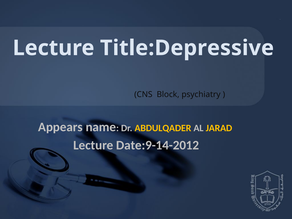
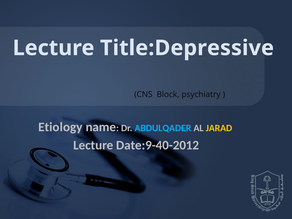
Appears: Appears -> Etiology
ABDULQADER colour: yellow -> light blue
Date:9-14-2012: Date:9-14-2012 -> Date:9-40-2012
